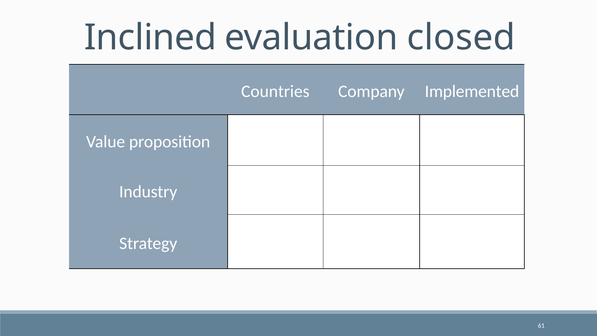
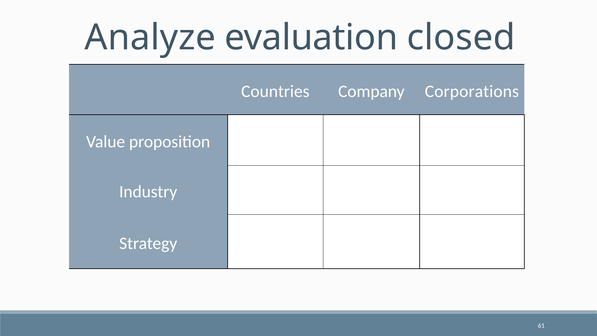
Inclined: Inclined -> Analyze
Implemented: Implemented -> Corporations
